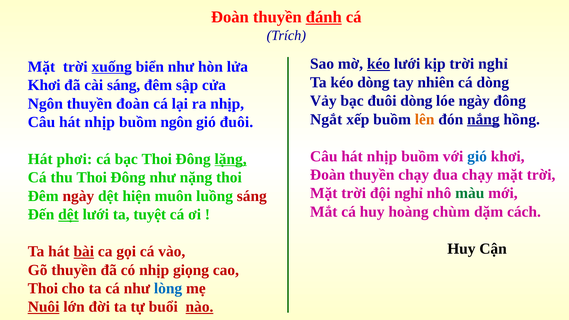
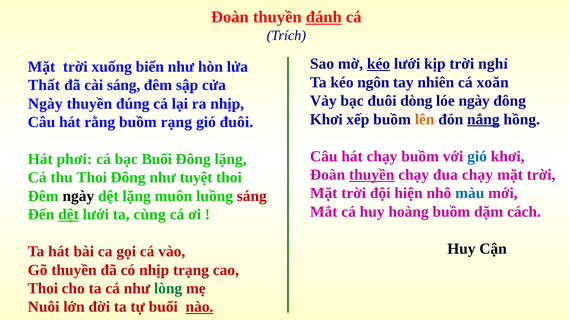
xuống underline: present -> none
kéo dòng: dòng -> ngôn
cá dòng: dòng -> xoăn
Khơi at (44, 85): Khơi -> Thất
Ngôn at (45, 104): Ngôn -> Ngày
thuyền đoàn: đoàn -> đúng
Ngắt at (326, 119): Ngắt -> Khơi
nhịp at (100, 122): nhịp -> rằng
buồm ngôn: ngôn -> rạng
nhịp at (382, 156): nhịp -> chạy
bạc Thoi: Thoi -> Buổi
lặng at (231, 159) underline: present -> none
thuyền at (372, 175) underline: none -> present
nặng: nặng -> tuyệt
đội nghỉ: nghỉ -> hiện
màu colour: green -> blue
ngày at (78, 196) colour: red -> black
dệt hiện: hiện -> lặng
hoàng chùm: chùm -> buồm
tuyệt: tuyệt -> cùng
bài underline: present -> none
giọng: giọng -> trạng
lòng colour: blue -> green
Nuôi underline: present -> none
